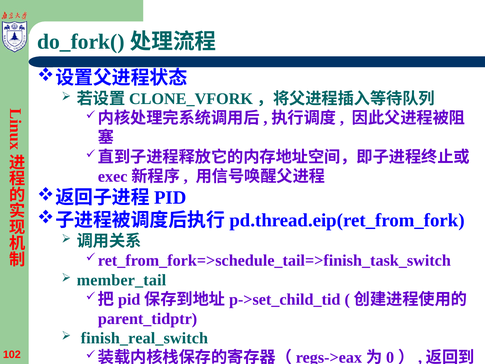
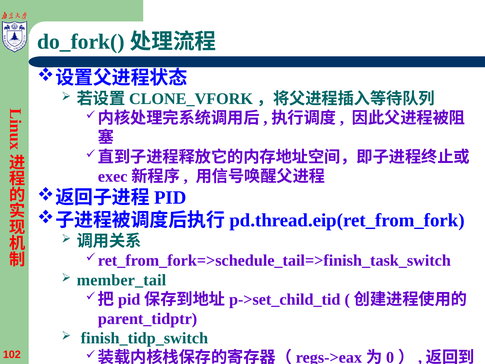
finish_real_switch: finish_real_switch -> finish_tidp_switch
